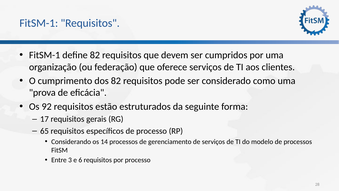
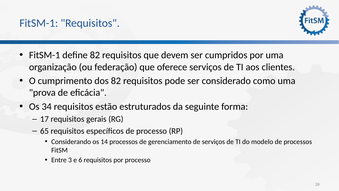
92: 92 -> 34
